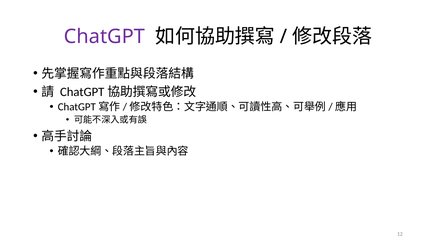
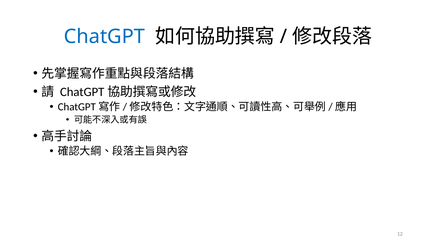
ChatGPT colour: purple -> blue
